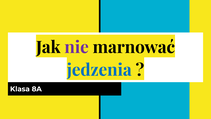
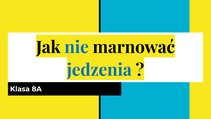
nie colour: purple -> blue
